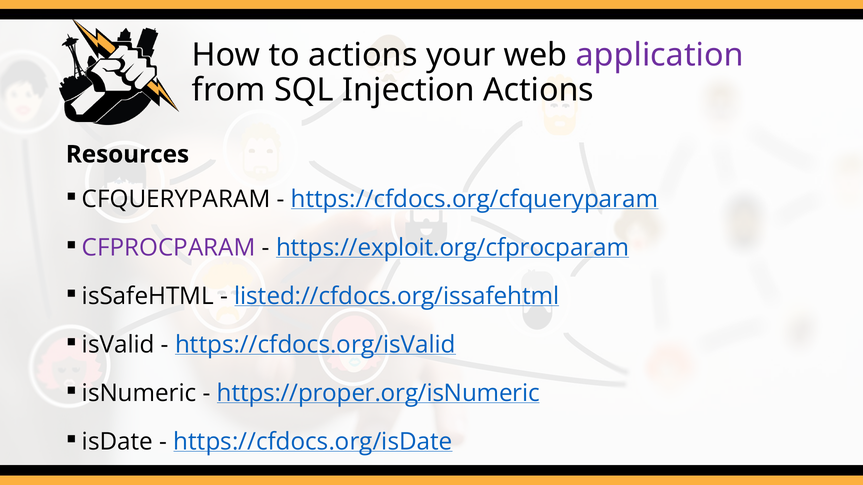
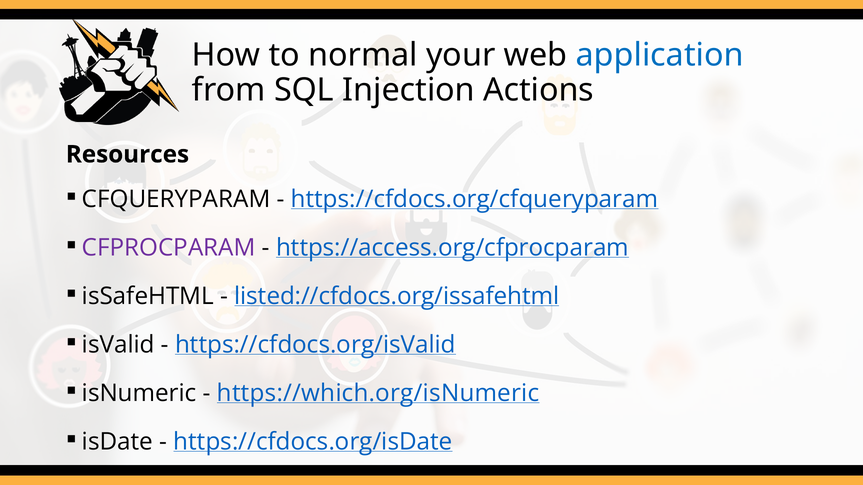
to actions: actions -> normal
application colour: purple -> blue
https://exploit.org/cfprocparam: https://exploit.org/cfprocparam -> https://access.org/cfprocparam
https://proper.org/isNumeric: https://proper.org/isNumeric -> https://which.org/isNumeric
